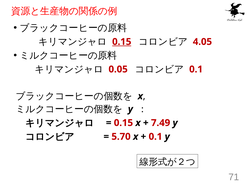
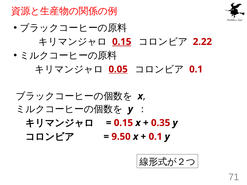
4.05: 4.05 -> 2.22
0.05 underline: none -> present
7.49: 7.49 -> 0.35
5.70: 5.70 -> 9.50
